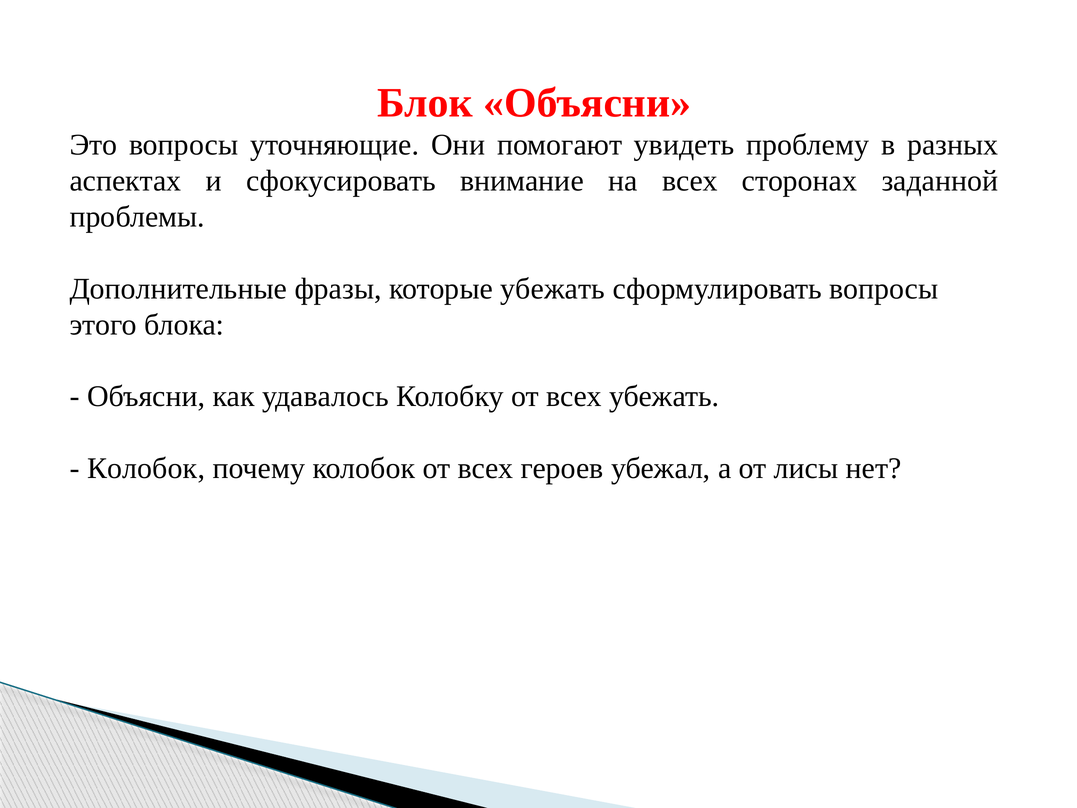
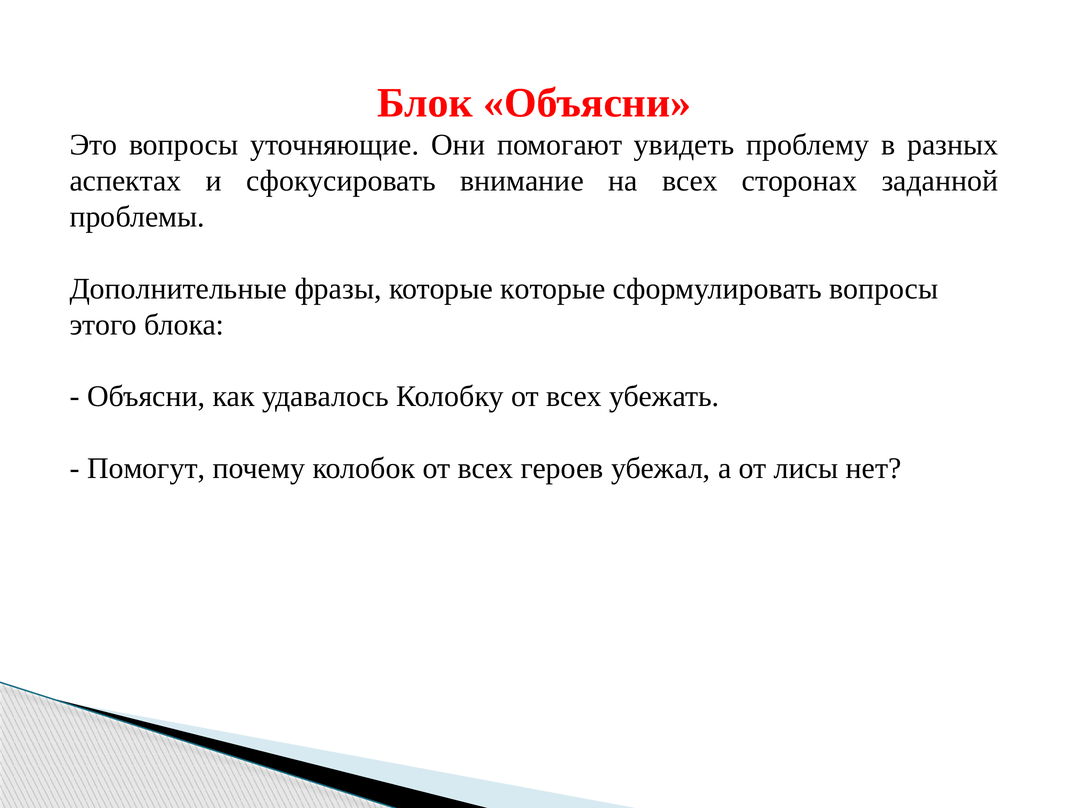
которые убежать: убежать -> которые
Колобок at (146, 468): Колобок -> Помогут
